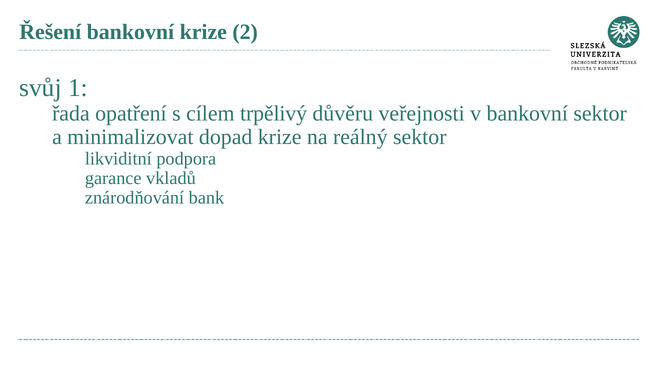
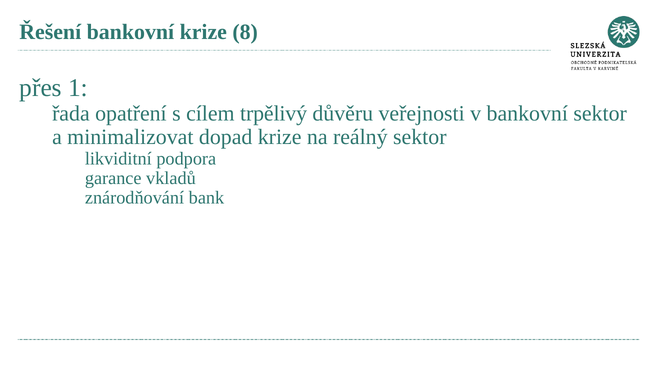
2: 2 -> 8
svůj: svůj -> přes
